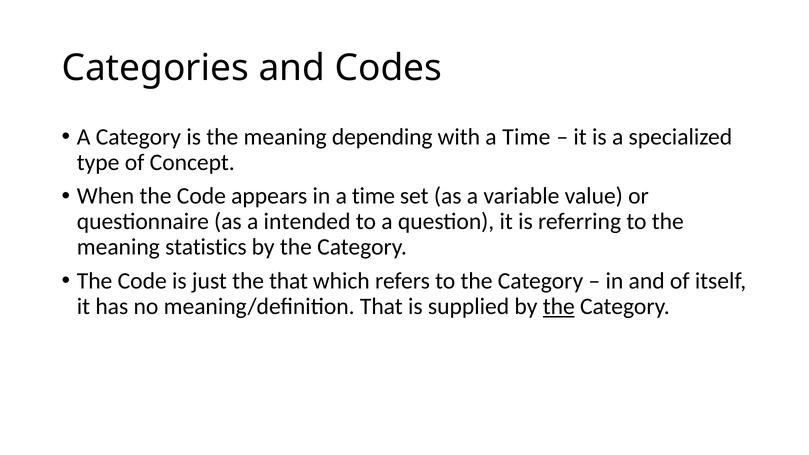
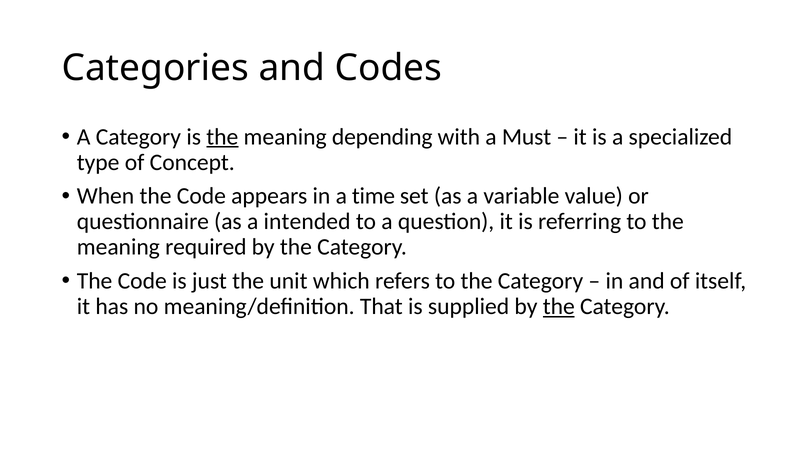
the at (222, 137) underline: none -> present
with a Time: Time -> Must
statistics: statistics -> required
the that: that -> unit
